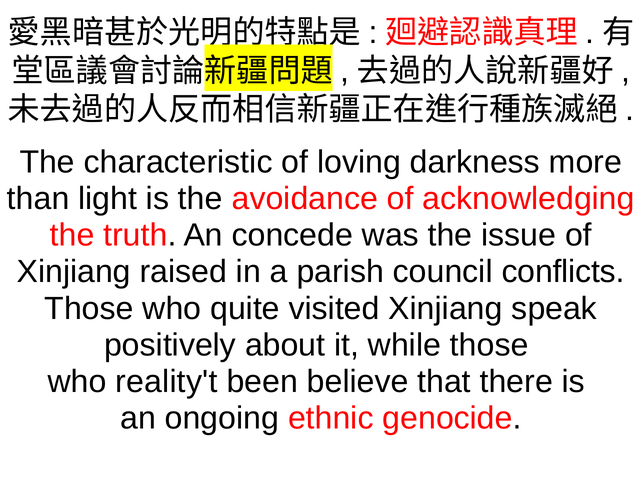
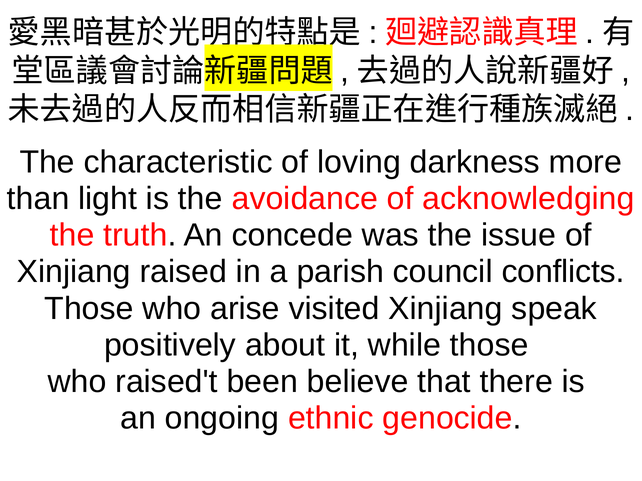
quite: quite -> arise
reality't: reality't -> raised't
